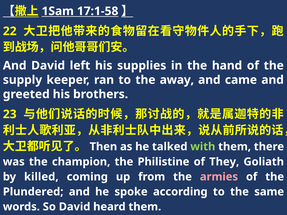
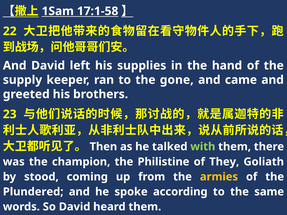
away: away -> gone
killed: killed -> stood
armies colour: pink -> yellow
